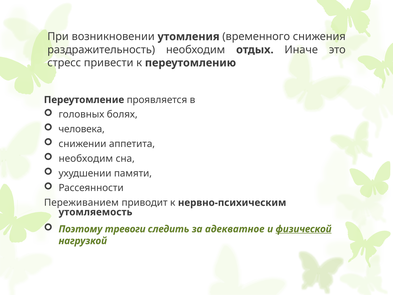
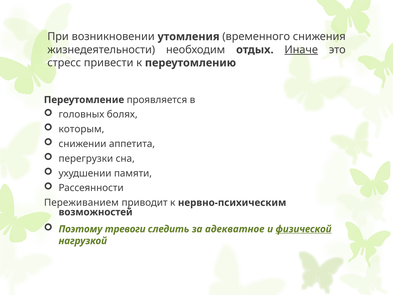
раздражительность: раздражительность -> жизнедеятельности
Иначе underline: none -> present
человека: человека -> которым
необходим at (86, 158): необходим -> перегрузки
утомляемость: утомляемость -> возможностей
